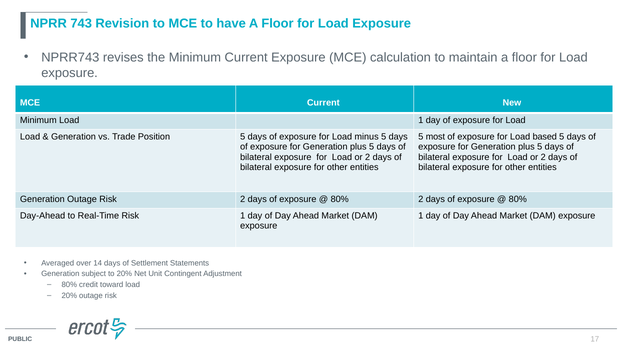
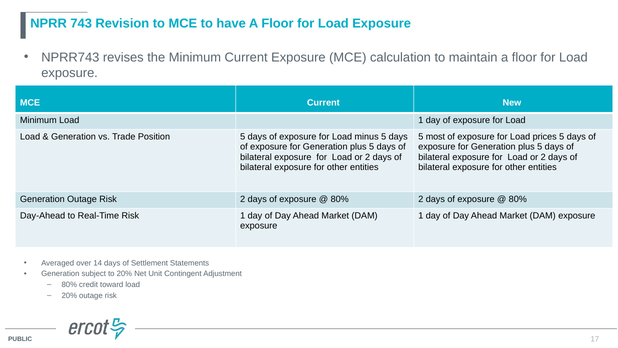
based: based -> prices
